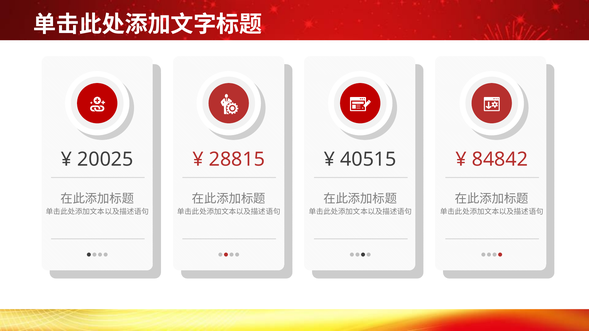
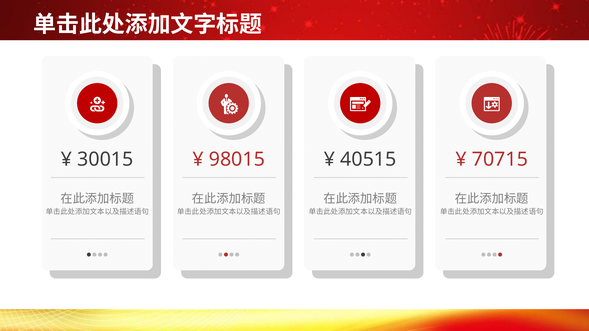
20025: 20025 -> 30015
28815: 28815 -> 98015
84842: 84842 -> 70715
